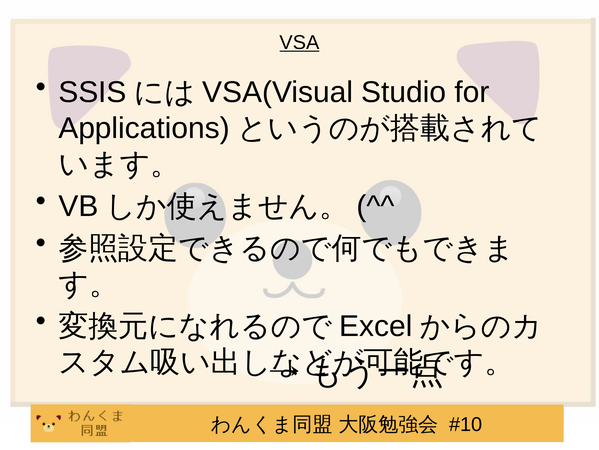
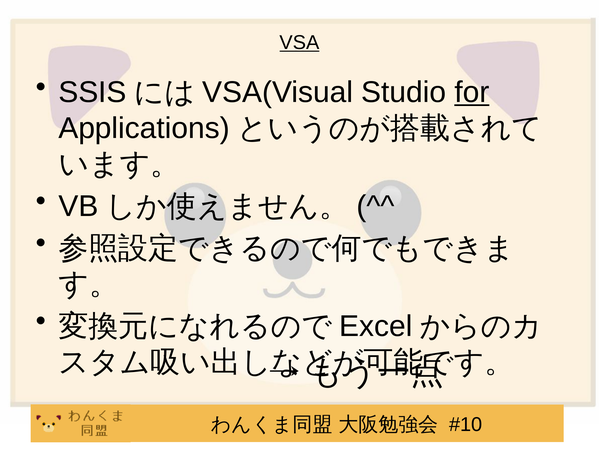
for underline: none -> present
